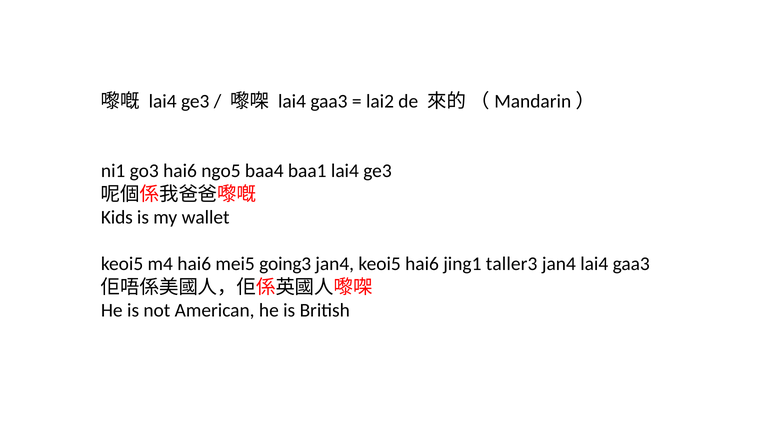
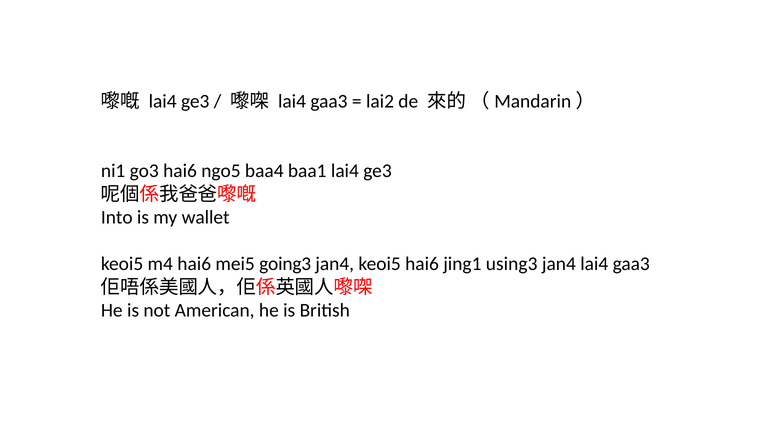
Kids: Kids -> Into
taller3: taller3 -> using3
